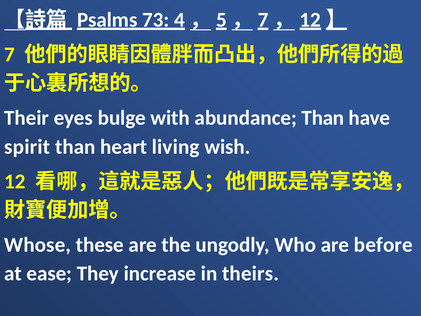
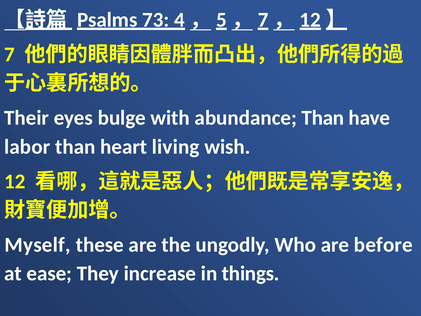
spirit: spirit -> labor
Whose: Whose -> Myself
theirs: theirs -> things
